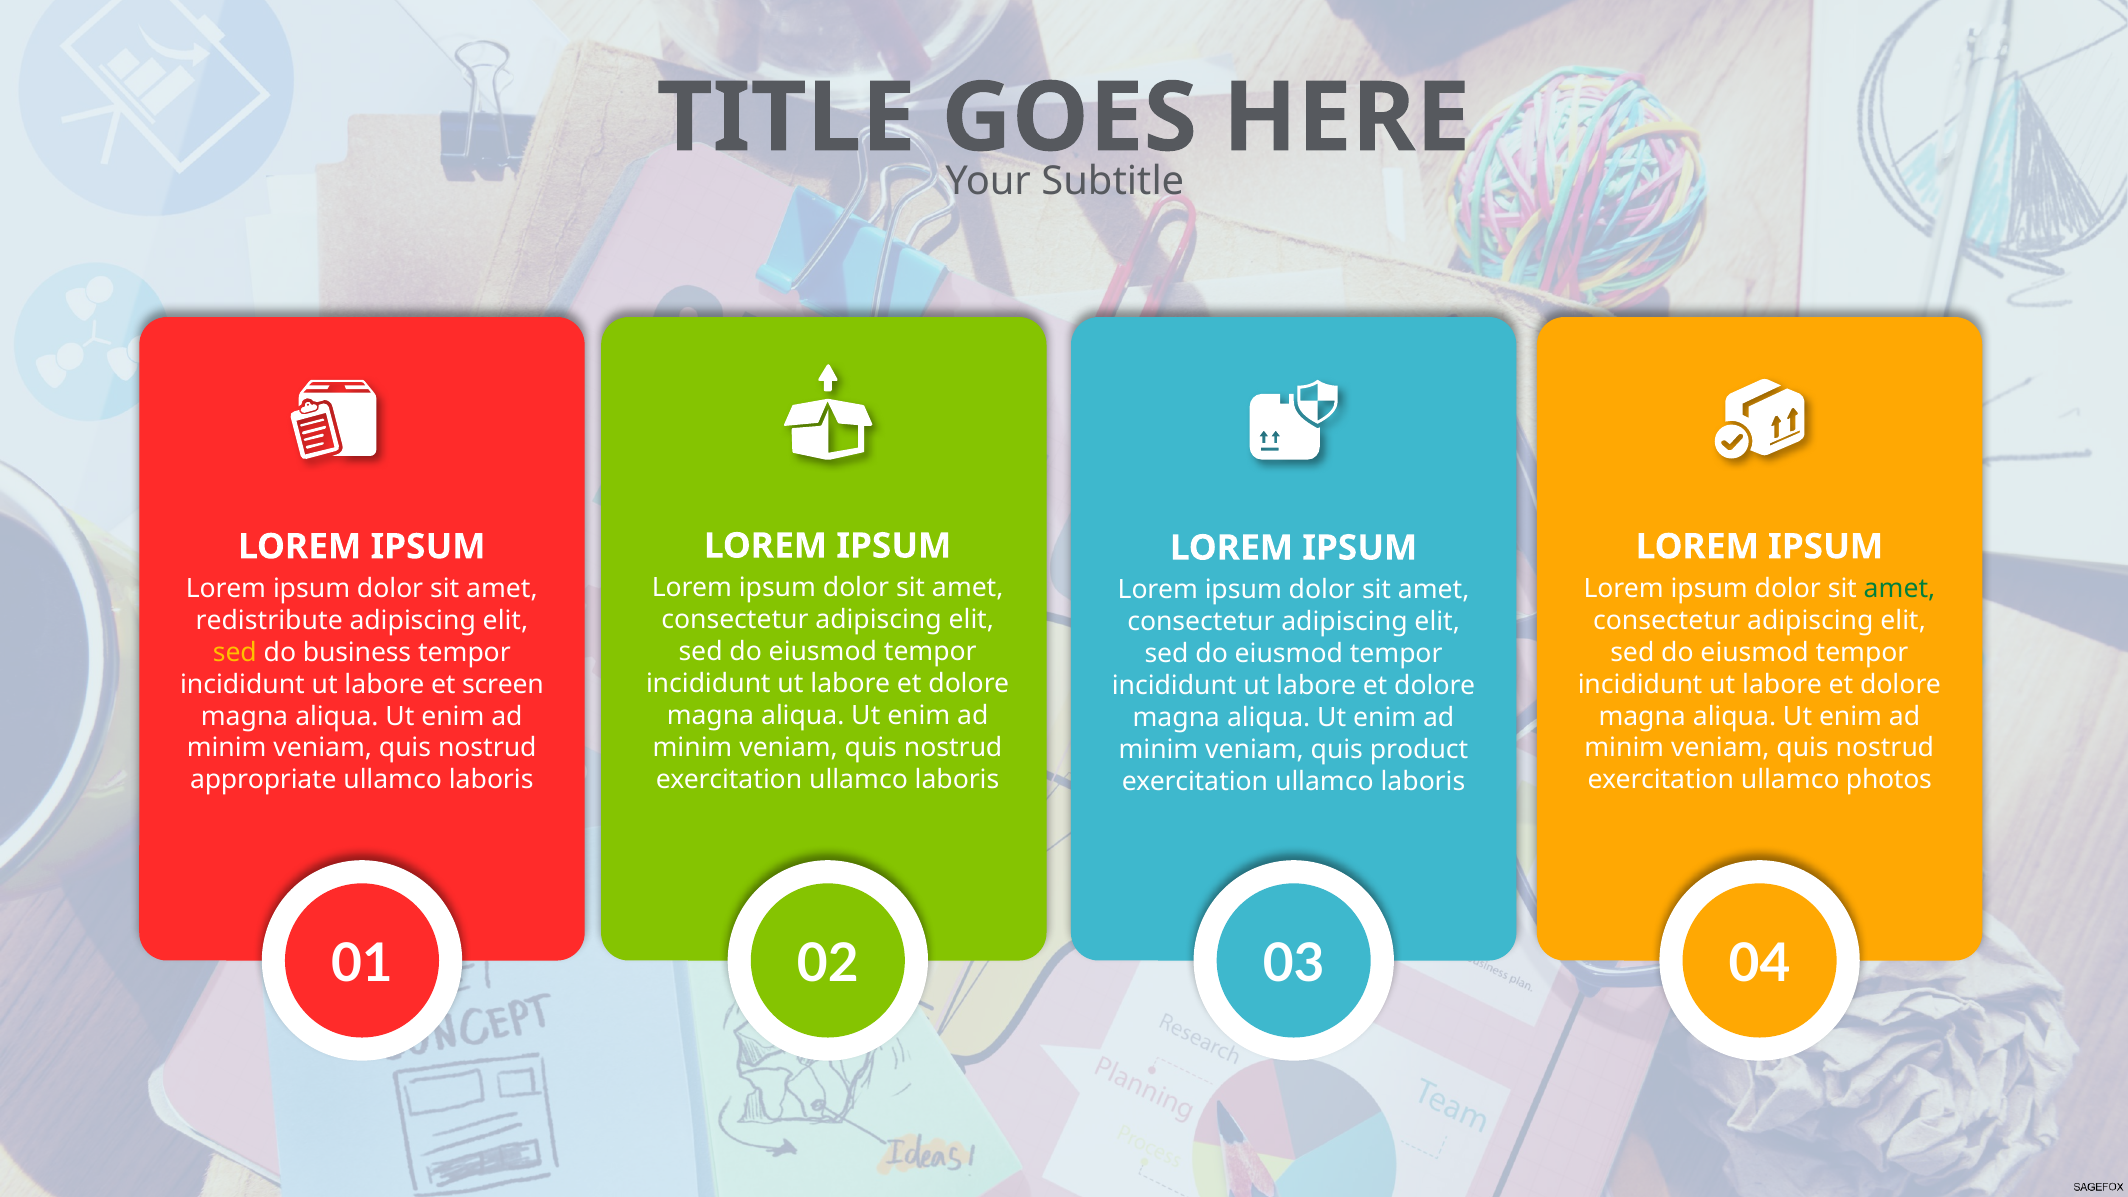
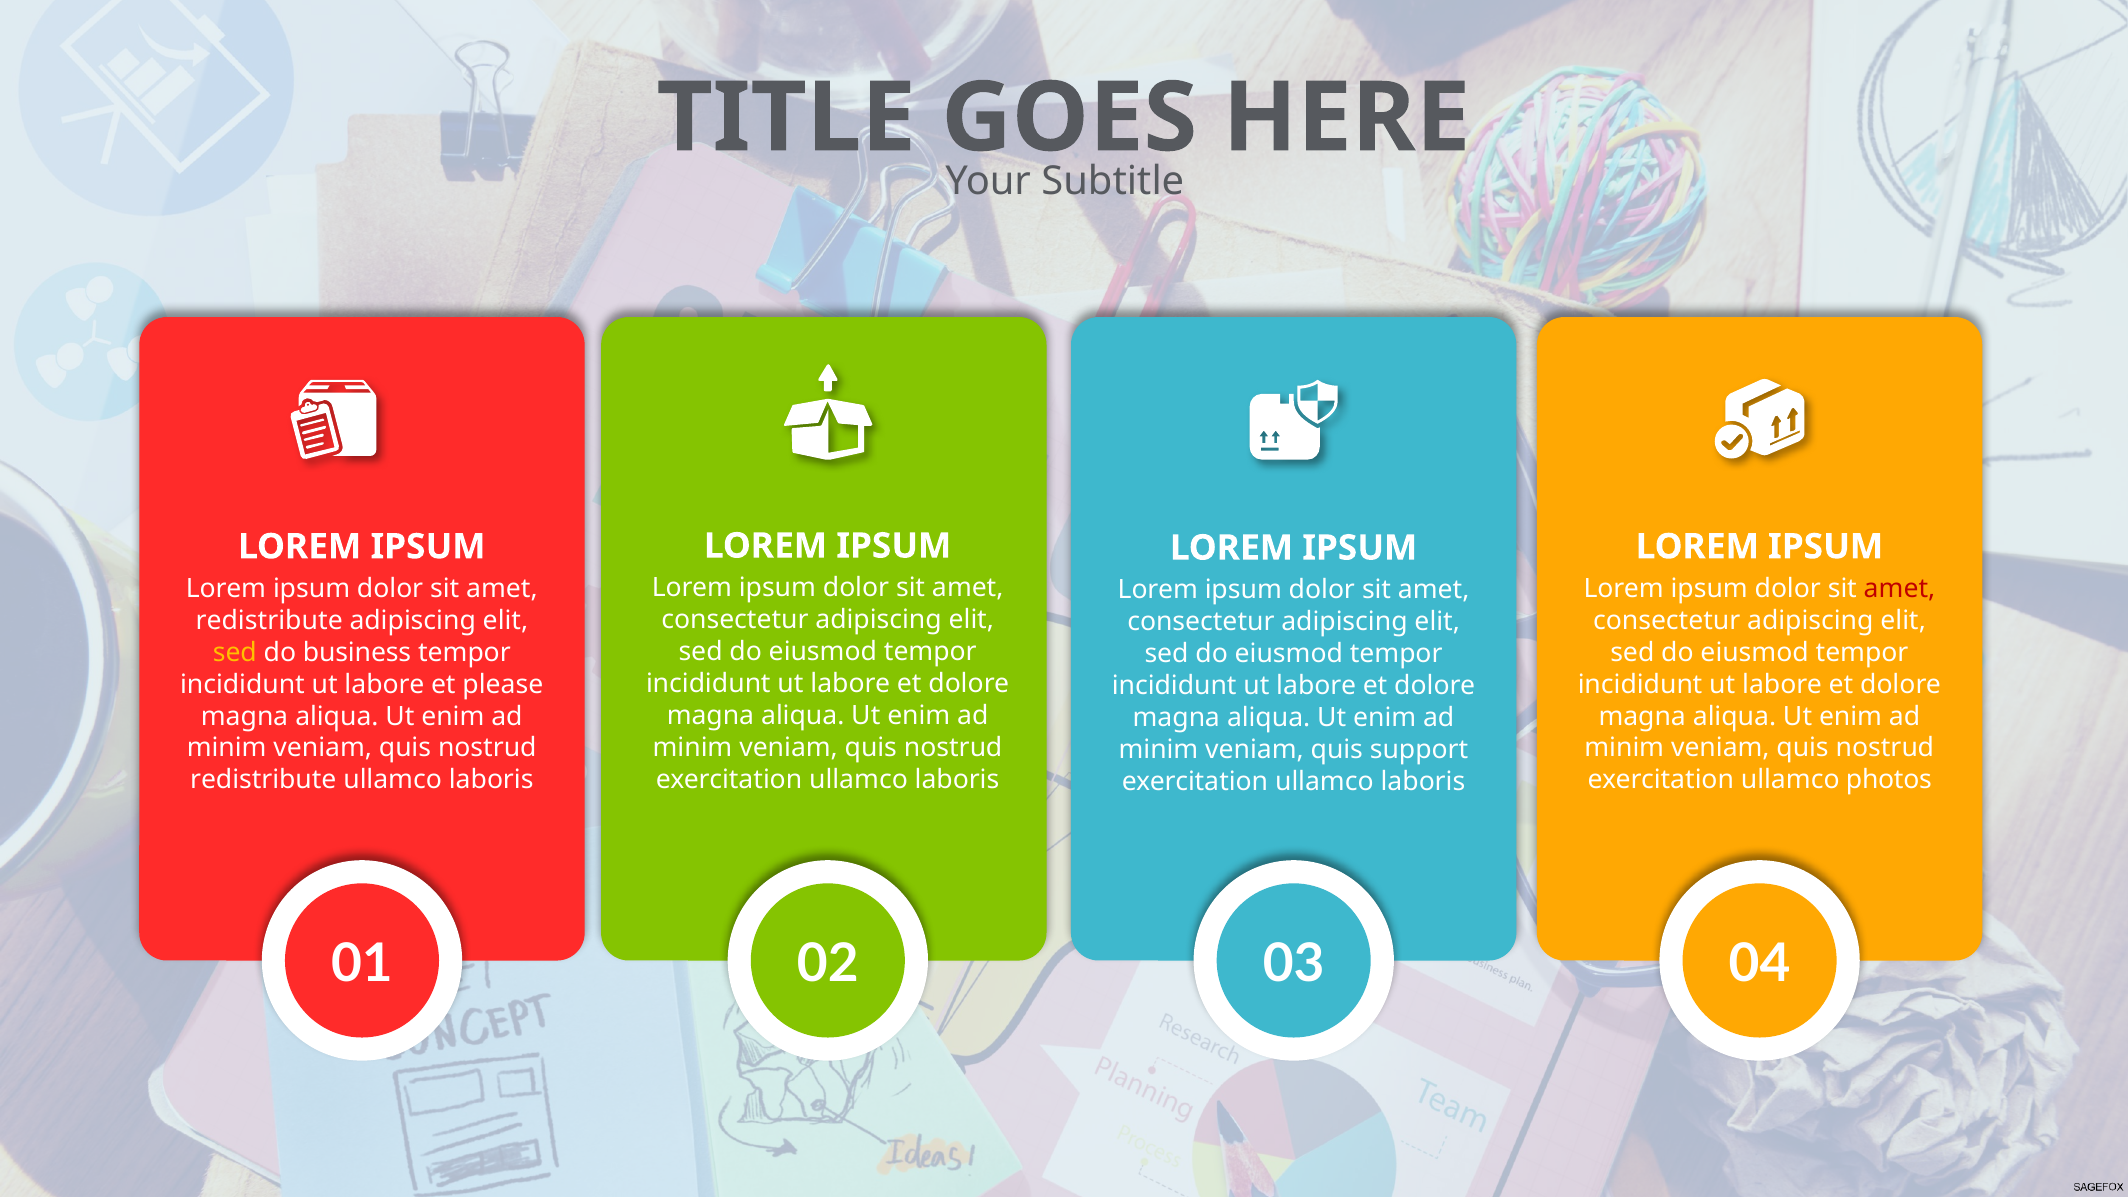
amet at (1900, 589) colour: green -> red
screen: screen -> please
product: product -> support
appropriate at (263, 780): appropriate -> redistribute
